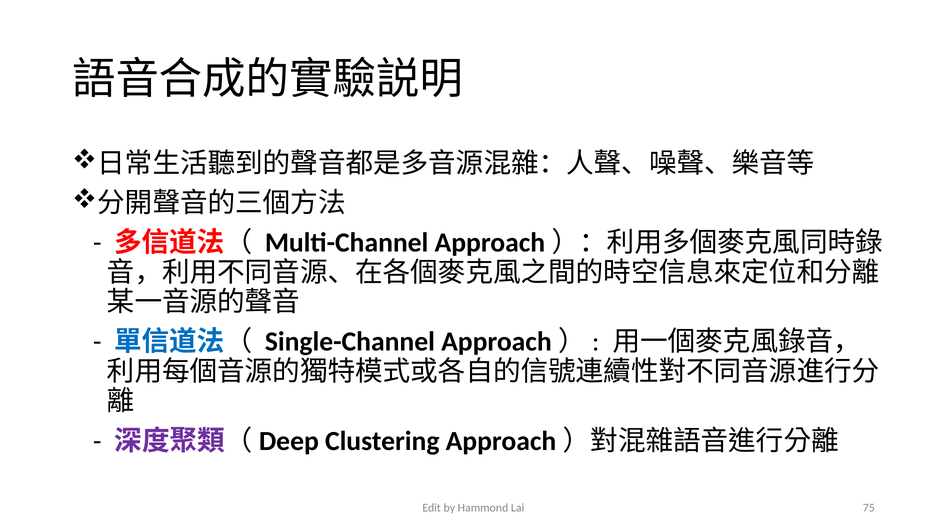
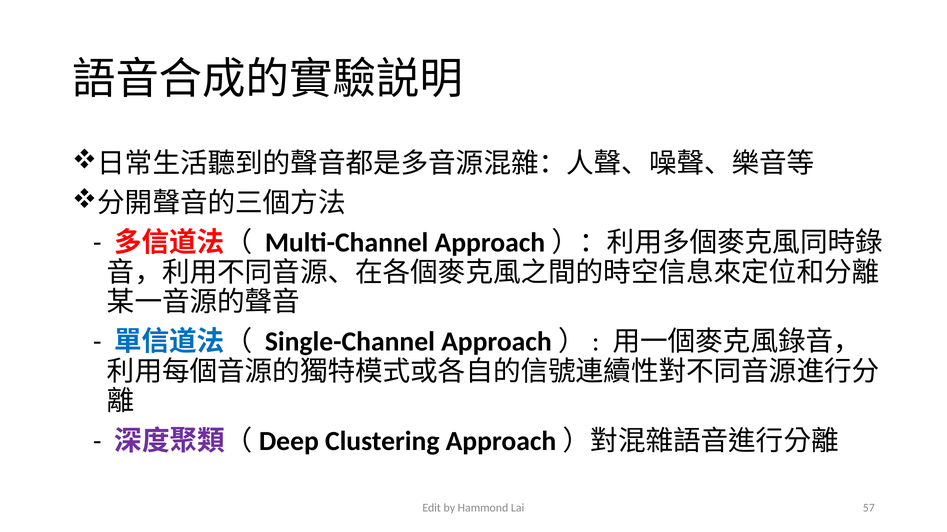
75: 75 -> 57
